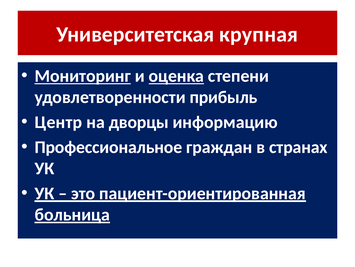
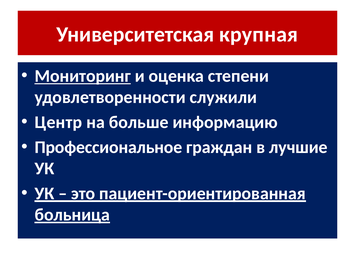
оценка underline: present -> none
прибыль: прибыль -> служили
дворцы: дворцы -> больше
странах: странах -> лучшие
